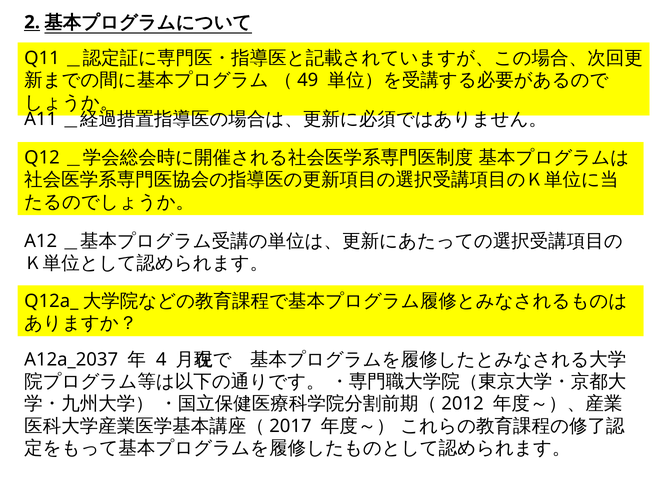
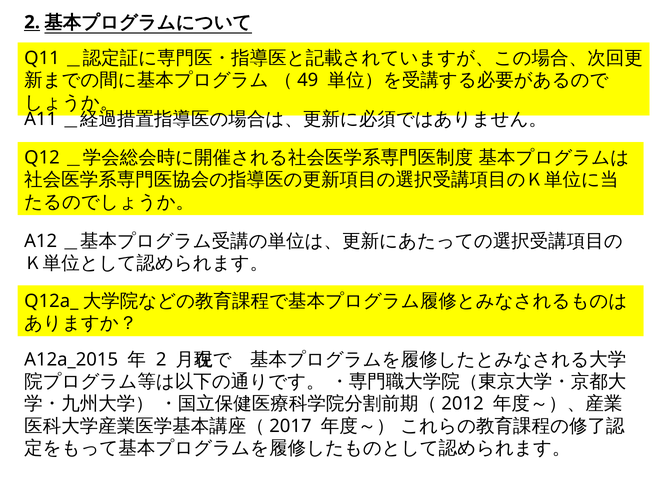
A12a_2037: A12a_2037 -> A12a_2015
4 at (161, 359): 4 -> 2
